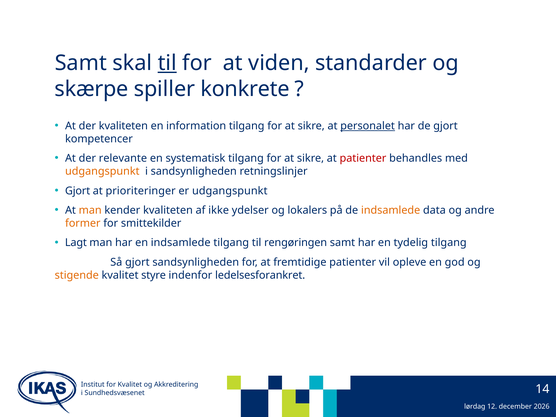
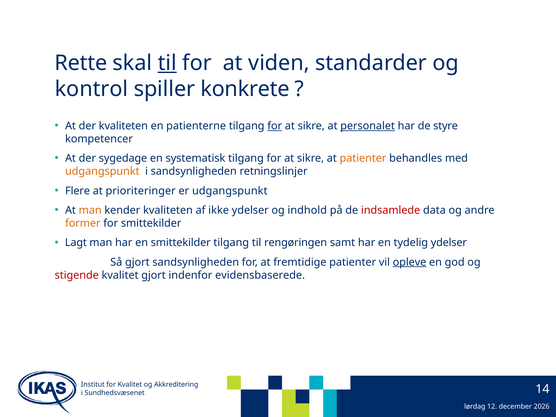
Samt at (81, 63): Samt -> Rette
skærpe: skærpe -> kontrol
information: information -> patienterne
for at (275, 126) underline: none -> present
de gjort: gjort -> styre
relevante: relevante -> sygedage
patienter at (363, 158) colour: red -> orange
Gjort at (78, 191): Gjort -> Flere
lokalers: lokalers -> indhold
indsamlede at (391, 210) colour: orange -> red
en indsamlede: indsamlede -> smittekilder
tydelig tilgang: tilgang -> ydelser
opleve underline: none -> present
stigende colour: orange -> red
kvalitet styre: styre -> gjort
ledelsesforankret: ledelsesforankret -> evidensbaserede
